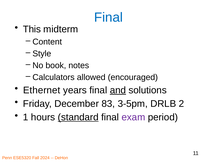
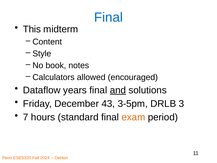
Ethernet: Ethernet -> Dataflow
83: 83 -> 43
2: 2 -> 3
1: 1 -> 7
standard underline: present -> none
exam colour: purple -> orange
